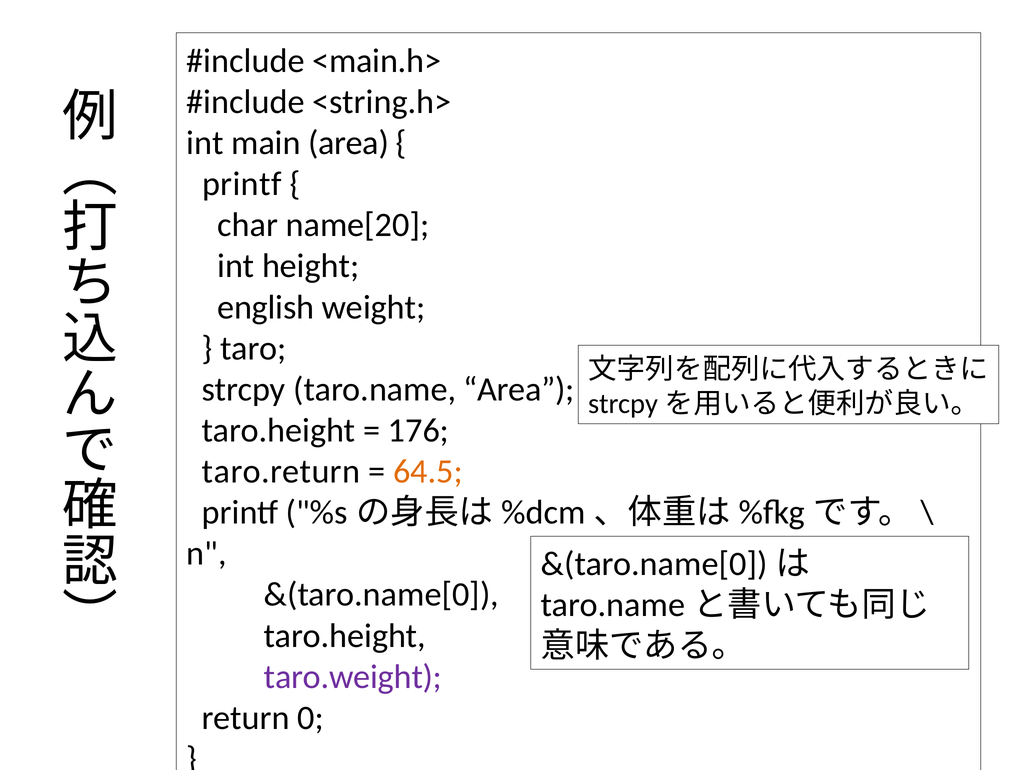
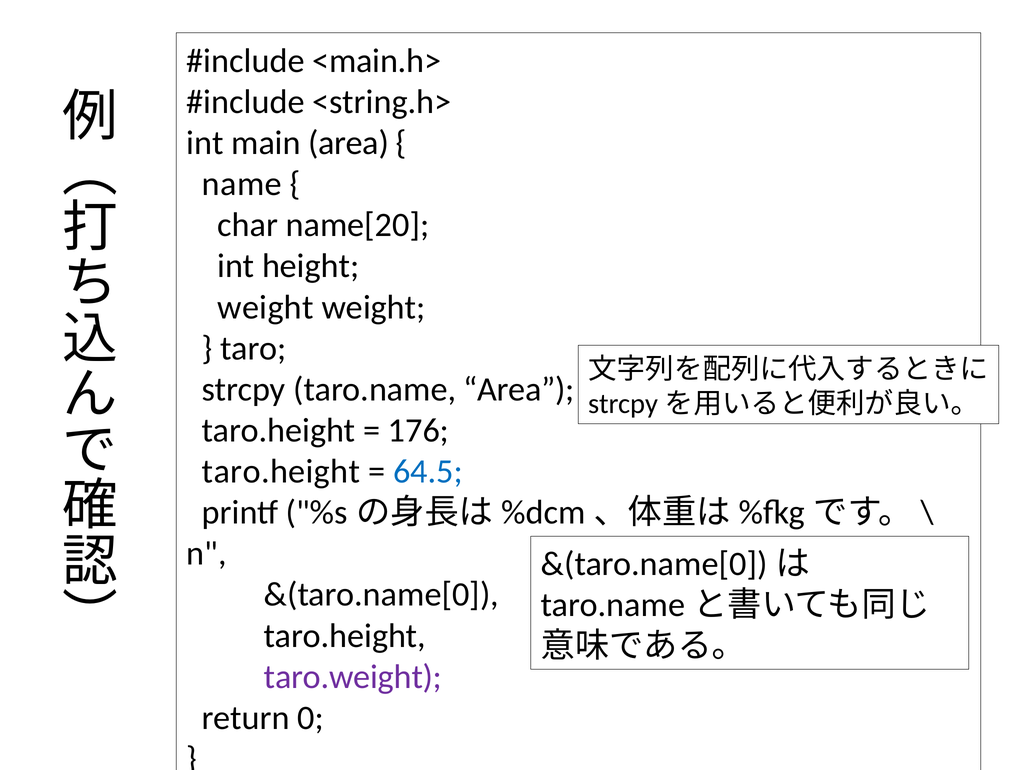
printf at (242, 184): printf -> name
english at (266, 307): english -> weight
taro.return at (281, 472): taro.return -> taro.height
64.5 colour: orange -> blue
